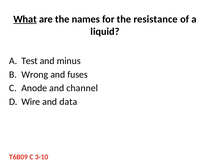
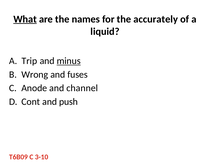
resistance: resistance -> accurately
Test: Test -> Trip
minus underline: none -> present
Wire: Wire -> Cont
data: data -> push
